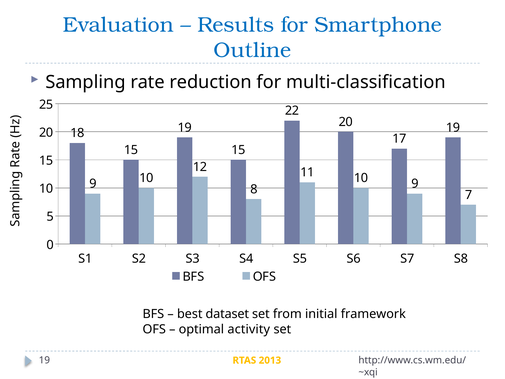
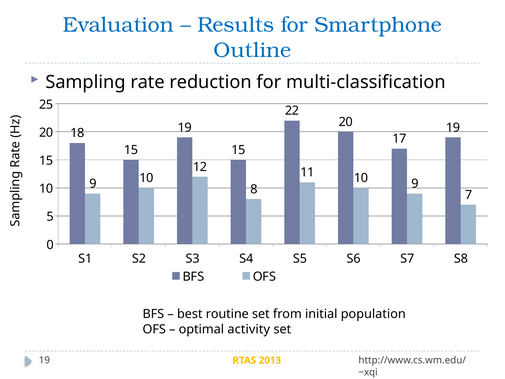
dataset: dataset -> routine
framework: framework -> population
